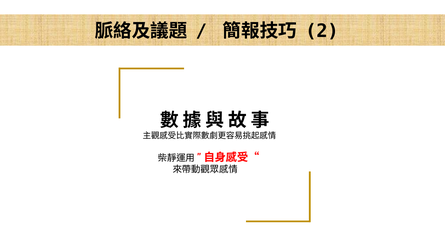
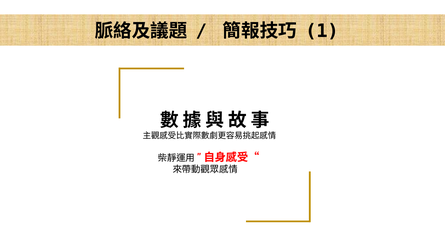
2: 2 -> 1
